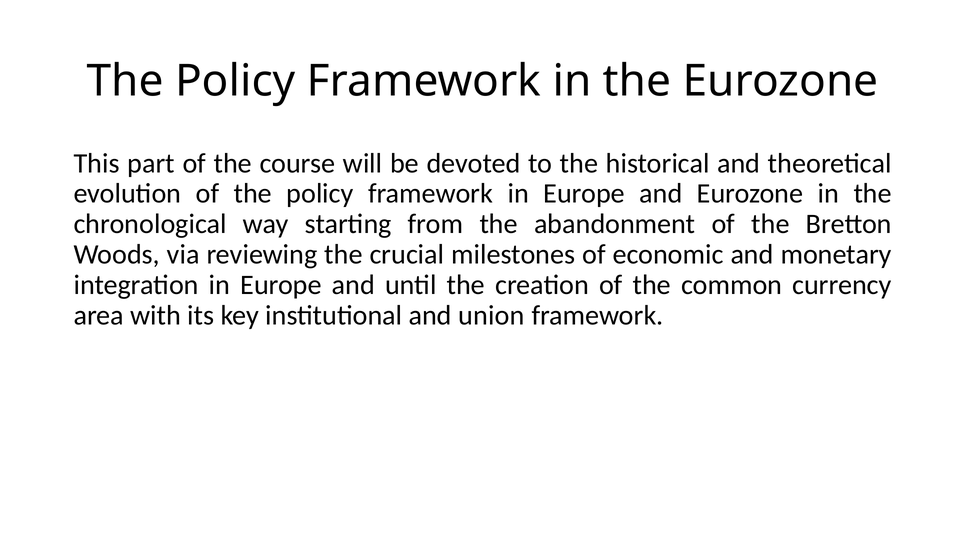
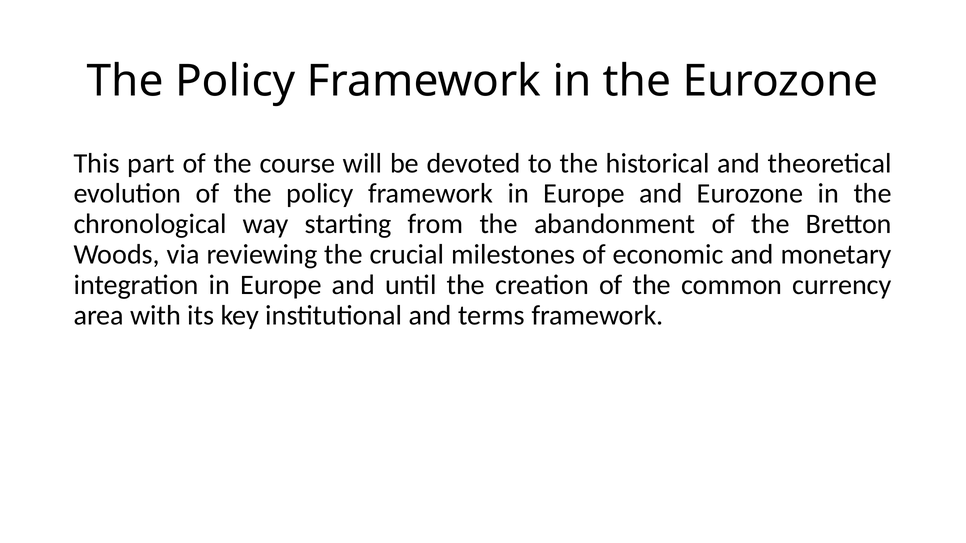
union: union -> terms
